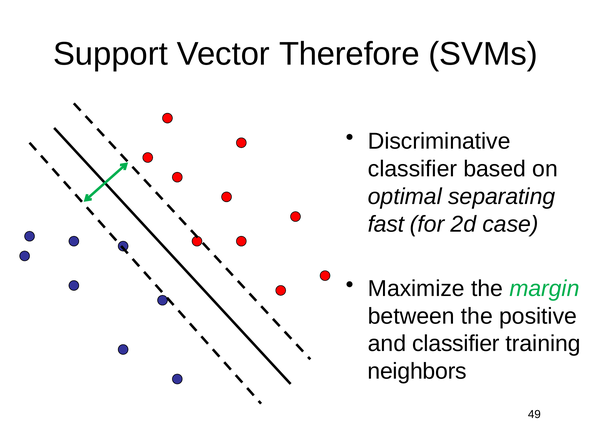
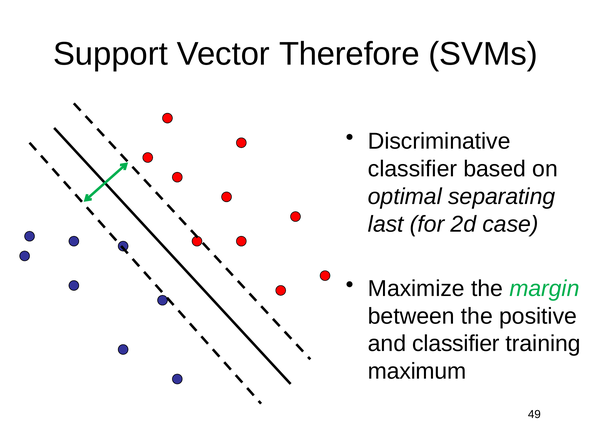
fast: fast -> last
neighbors: neighbors -> maximum
